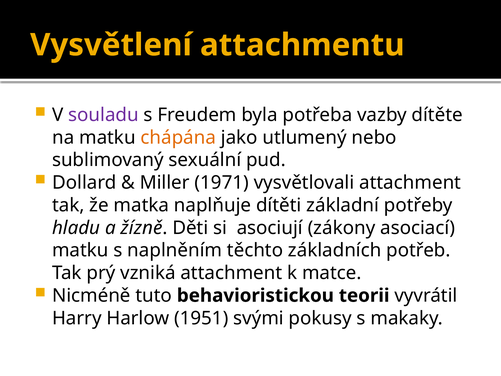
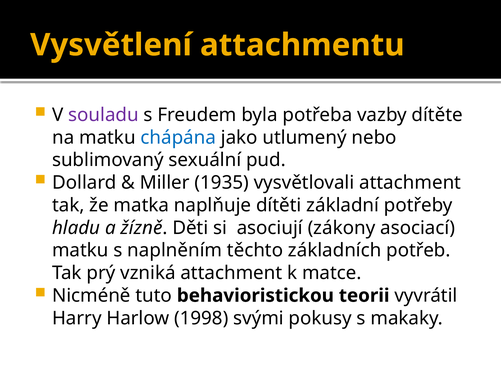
chápána colour: orange -> blue
1971: 1971 -> 1935
1951: 1951 -> 1998
